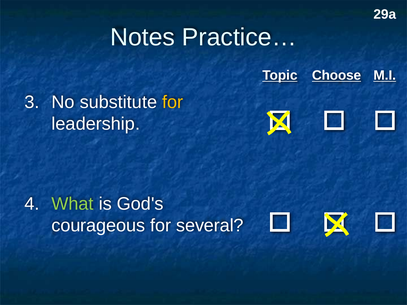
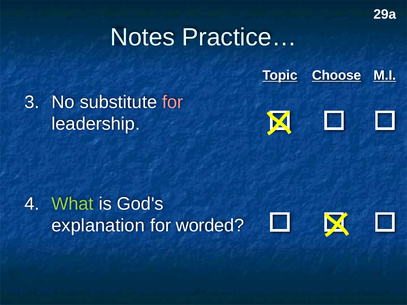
for at (173, 102) colour: yellow -> pink
courageous: courageous -> explanation
several: several -> worded
